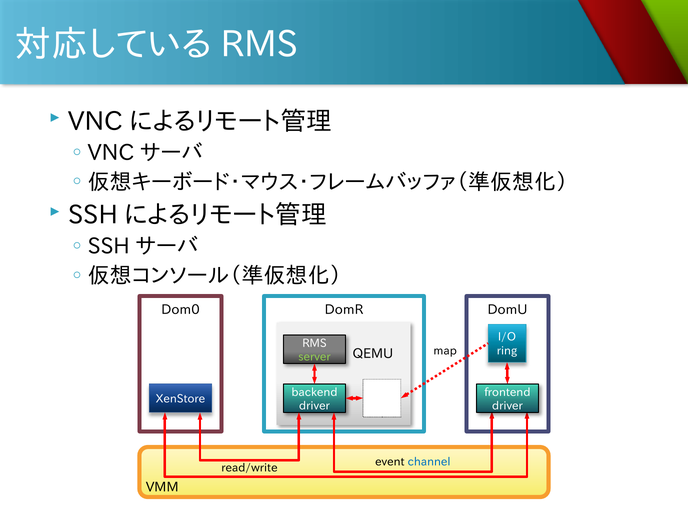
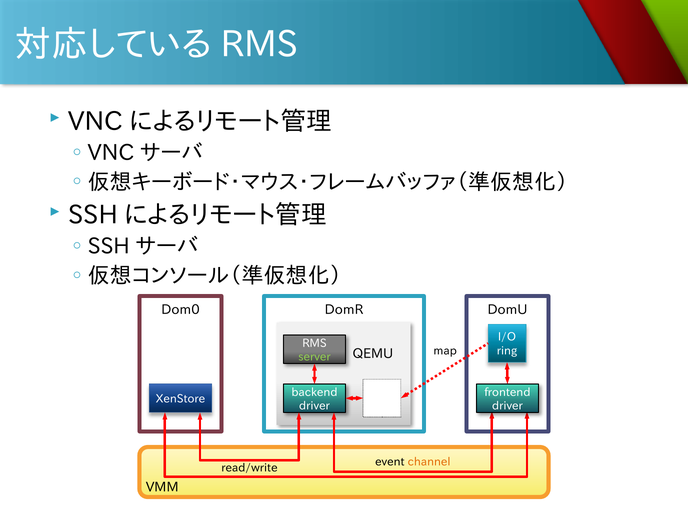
channel colour: blue -> orange
